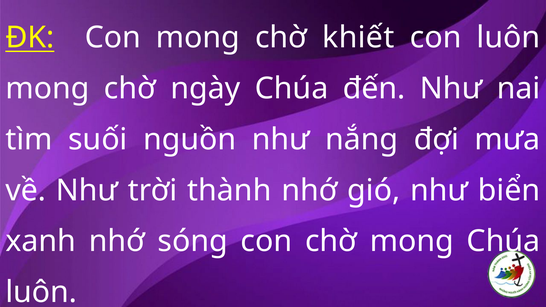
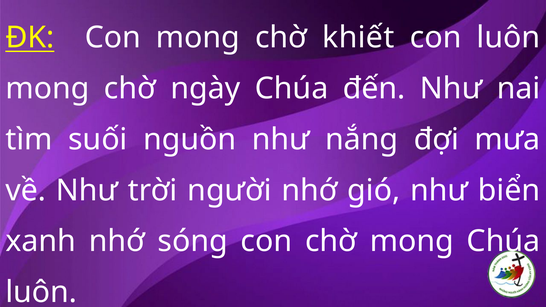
thành: thành -> người
